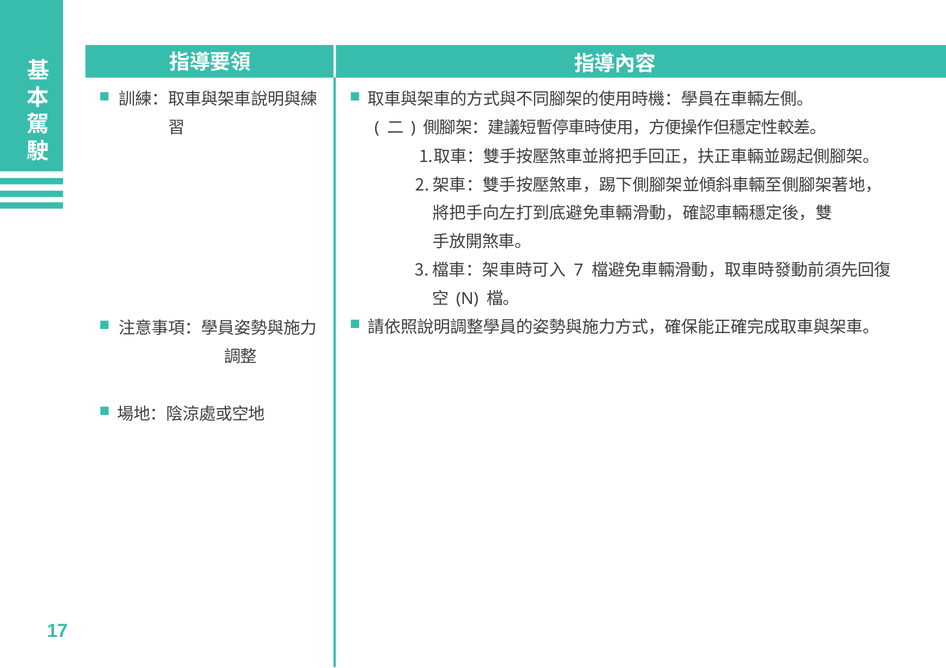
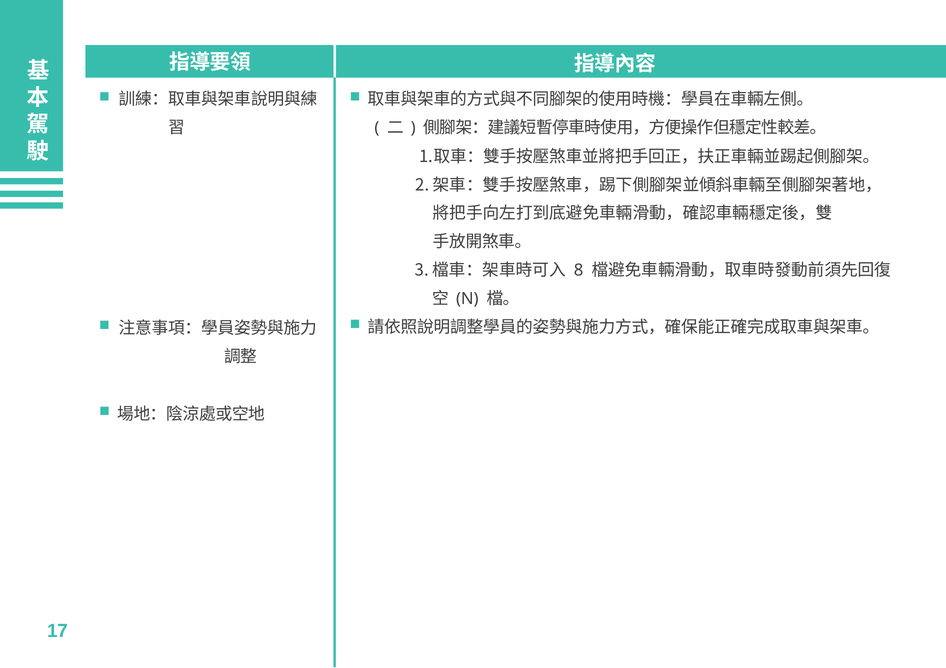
7: 7 -> 8
